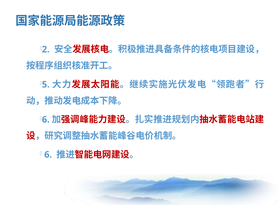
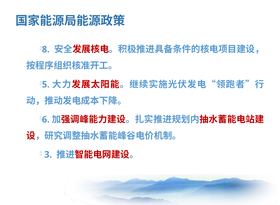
2: 2 -> 8
6 at (48, 155): 6 -> 3
